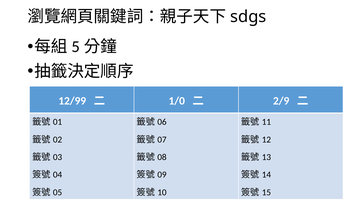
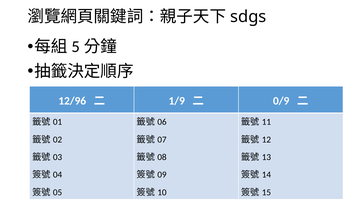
12/99: 12/99 -> 12/96
1/0: 1/0 -> 1/9
2/9: 2/9 -> 0/9
